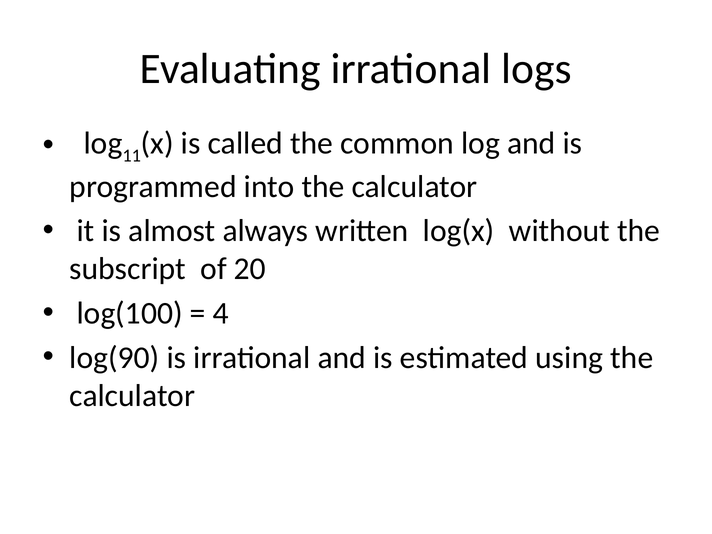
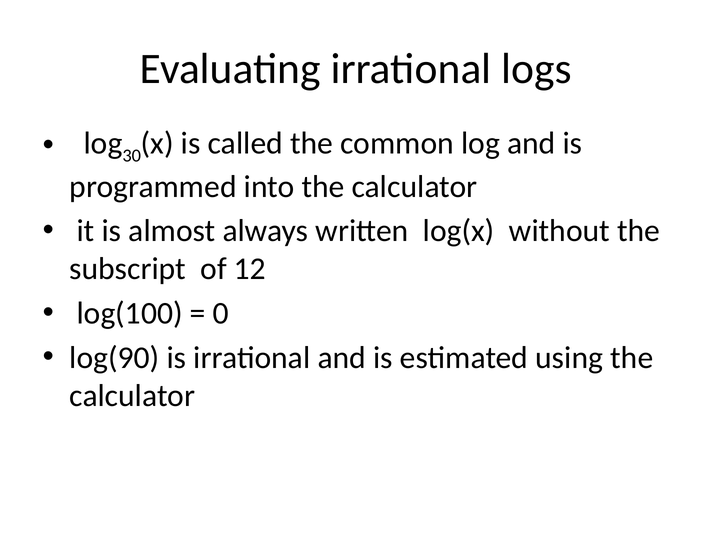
11: 11 -> 30
20: 20 -> 12
4: 4 -> 0
